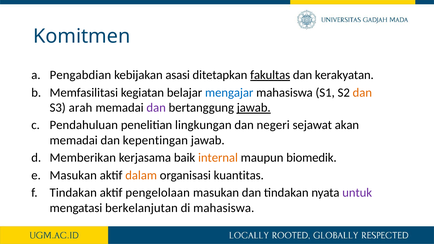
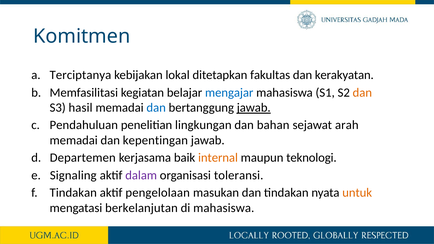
Pengabdian: Pengabdian -> Terciptanya
asasi: asasi -> lokal
fakultas underline: present -> none
arah: arah -> hasil
dan at (156, 108) colour: purple -> blue
negeri: negeri -> bahan
akan: akan -> arah
Memberikan: Memberikan -> Departemen
biomedik: biomedik -> teknologi
Masukan at (73, 175): Masukan -> Signaling
dalam colour: orange -> purple
kuantitas: kuantitas -> toleransi
untuk colour: purple -> orange
